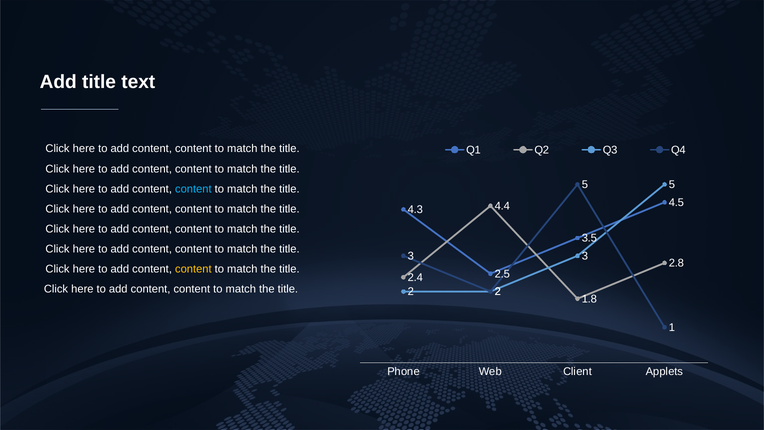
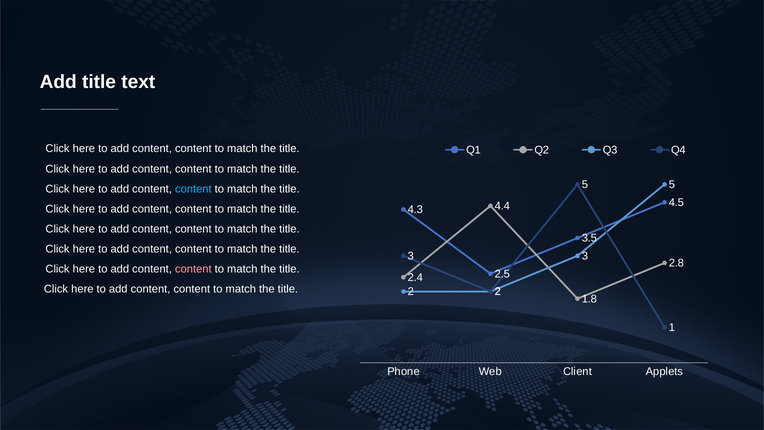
content at (193, 269) colour: yellow -> pink
